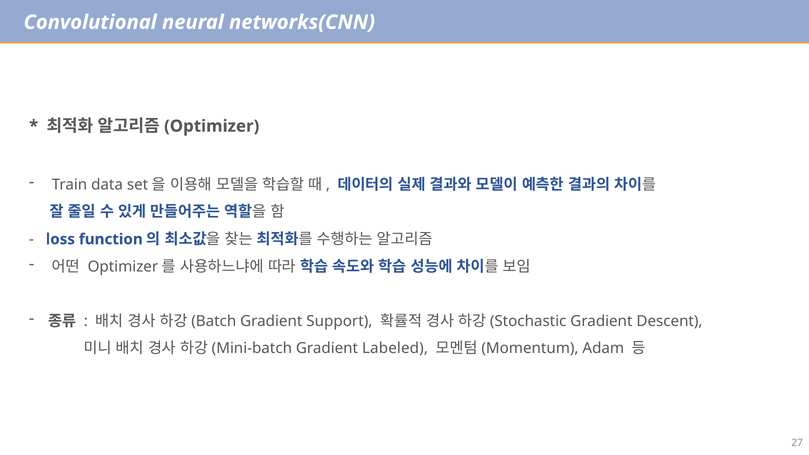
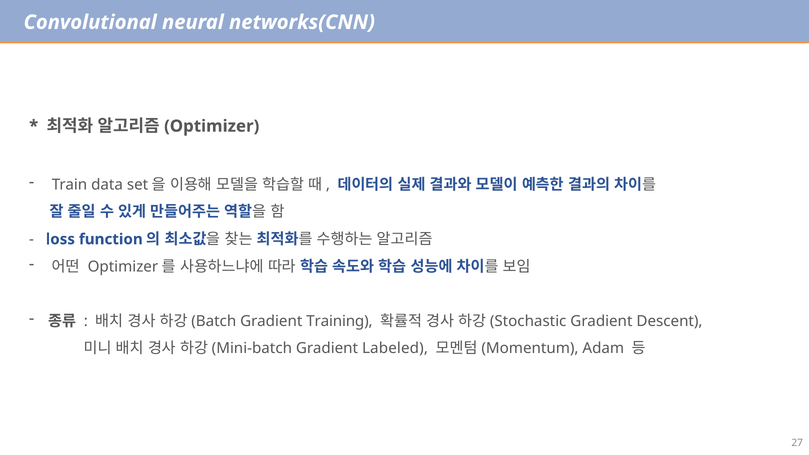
Support: Support -> Training
